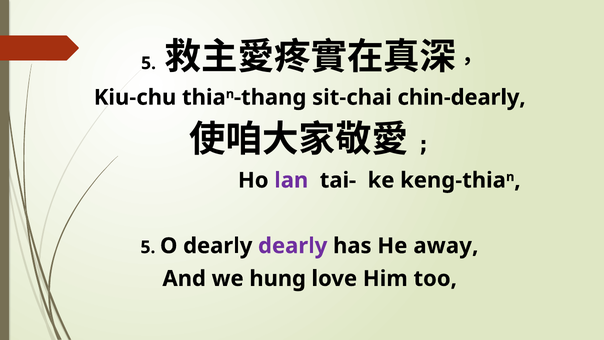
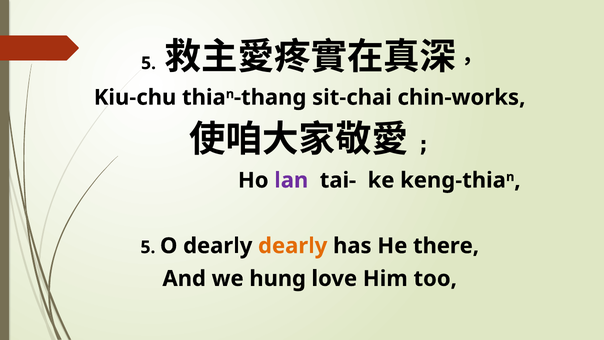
chin-dearly: chin-dearly -> chin-works
dearly at (293, 246) colour: purple -> orange
away: away -> there
